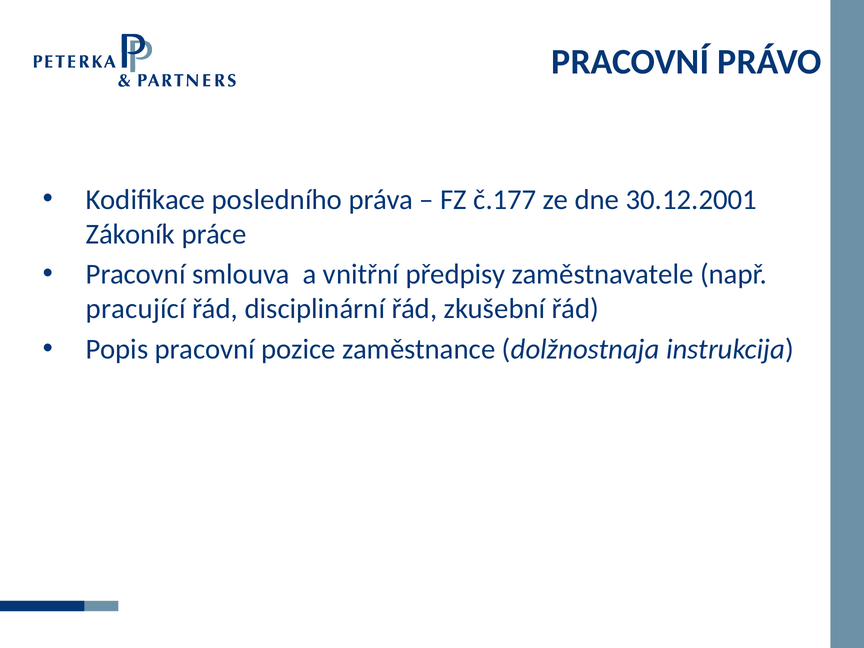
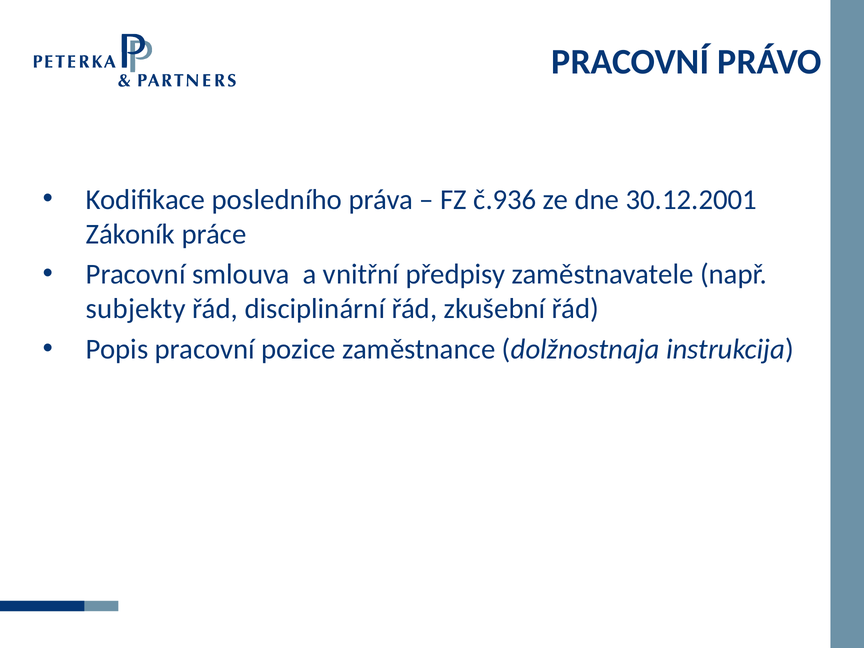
č.177: č.177 -> č.936
pracující: pracující -> subjekty
